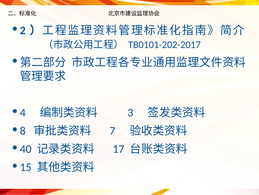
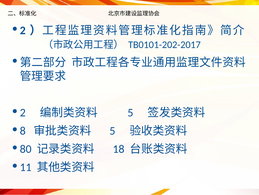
4 at (23, 112): 4 -> 2
3 at (130, 112): 3 -> 5
7 at (112, 130): 7 -> 5
40: 40 -> 80
17: 17 -> 18
15: 15 -> 11
